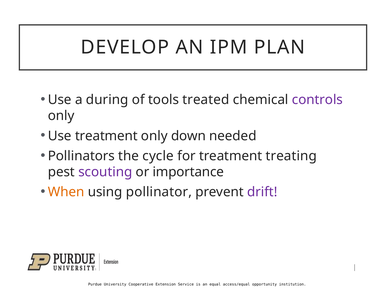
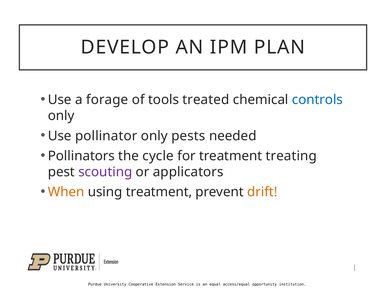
during: during -> forage
controls colour: purple -> blue
Use treatment: treatment -> pollinator
down: down -> pests
importance: importance -> applicators
using pollinator: pollinator -> treatment
drift colour: purple -> orange
